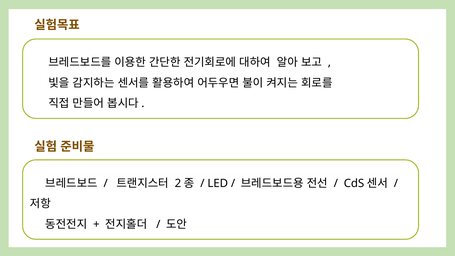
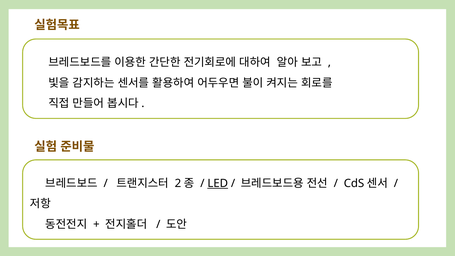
LED underline: none -> present
